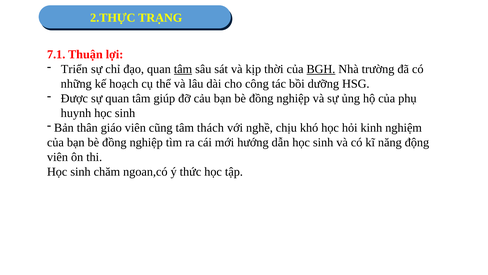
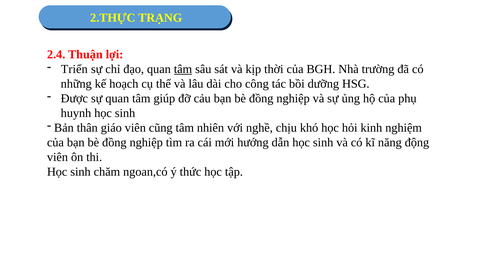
7.1: 7.1 -> 2.4
BGH underline: present -> none
thách: thách -> nhiên
